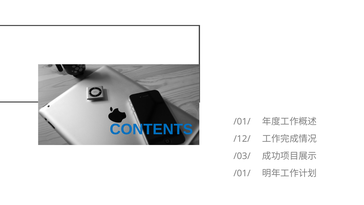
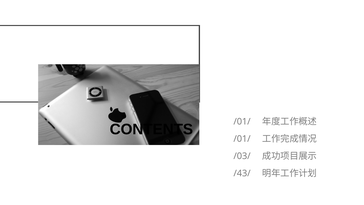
CONTENTS colour: blue -> black
/12/ at (242, 139): /12/ -> /01/
/01/ at (242, 173): /01/ -> /43/
